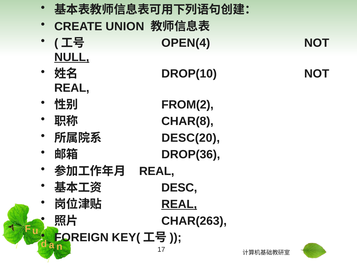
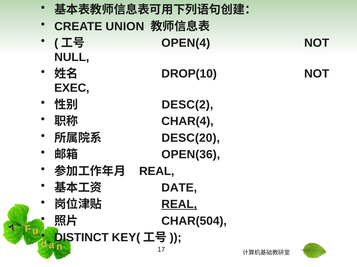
NULL underline: present -> none
REAL at (72, 88): REAL -> EXEC
FROM(2: FROM(2 -> DESC(2
CHAR(8: CHAR(8 -> CHAR(4
DROP(36: DROP(36 -> OPEN(36
DESC: DESC -> DATE
CHAR(263: CHAR(263 -> CHAR(504
FOREIGN: FOREIGN -> DISTINCT
